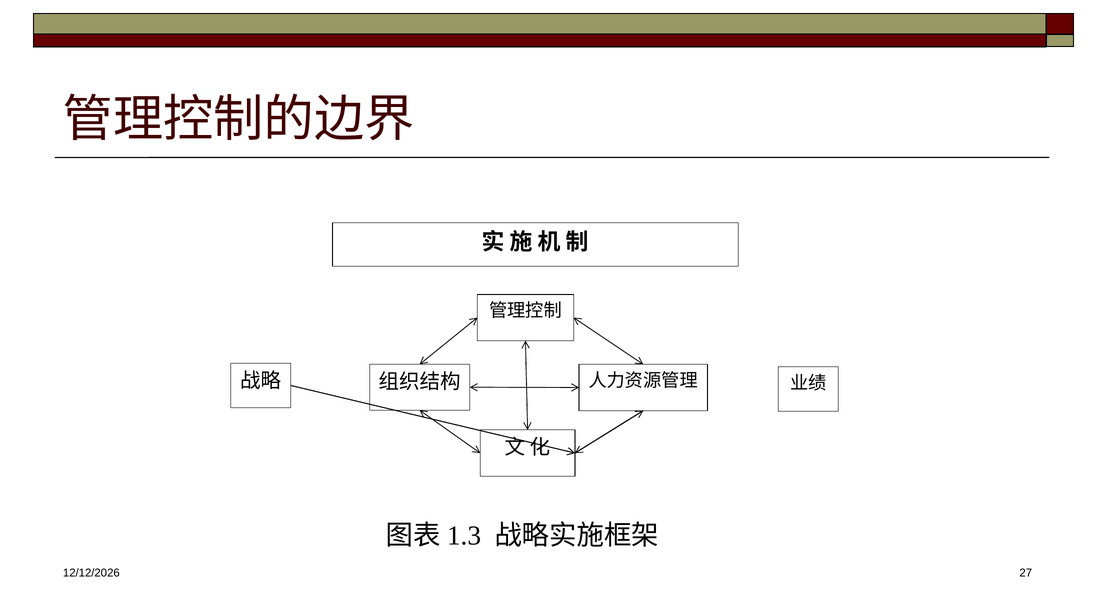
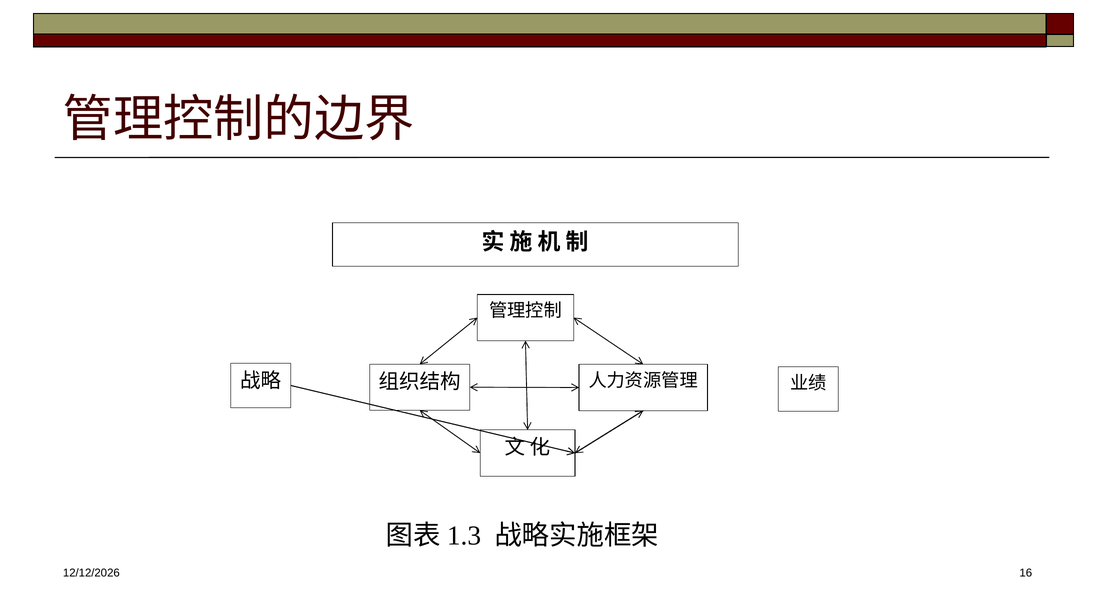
27: 27 -> 16
